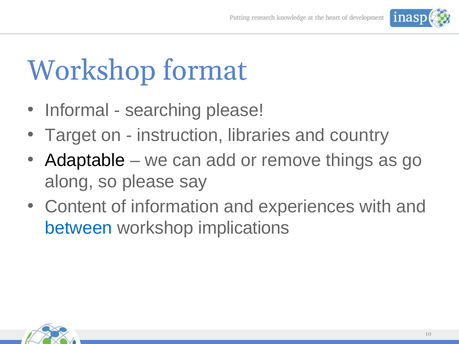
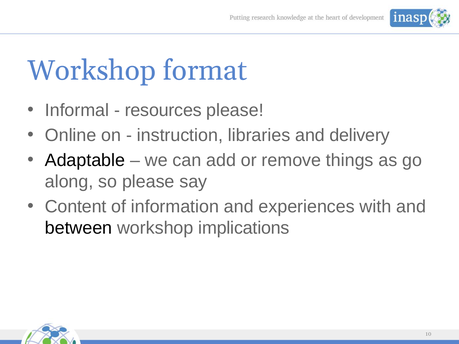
searching: searching -> resources
Target: Target -> Online
country: country -> delivery
between colour: blue -> black
